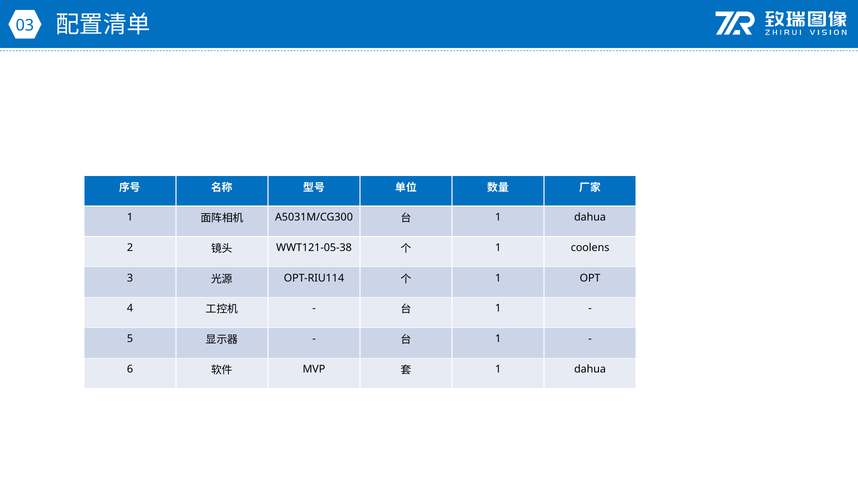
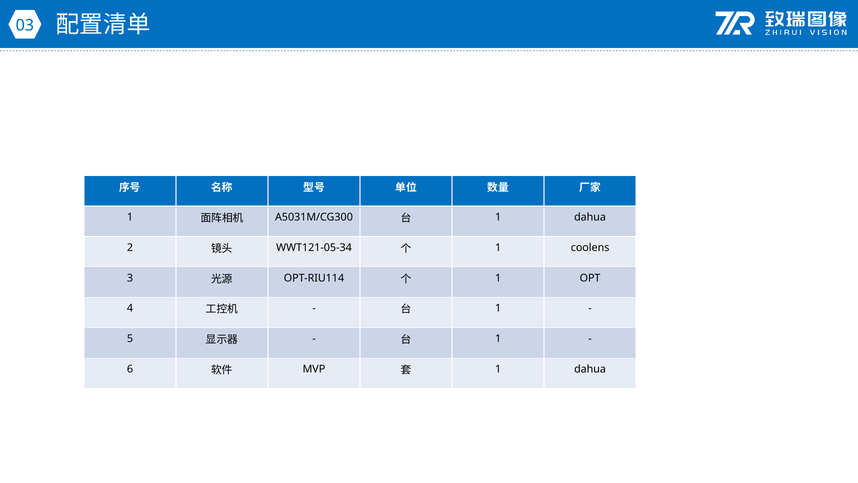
WWT121-05-38: WWT121-05-38 -> WWT121-05-34
